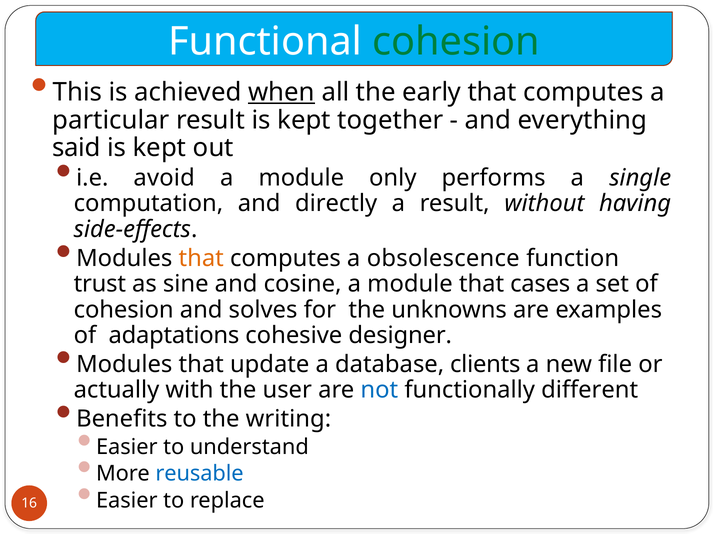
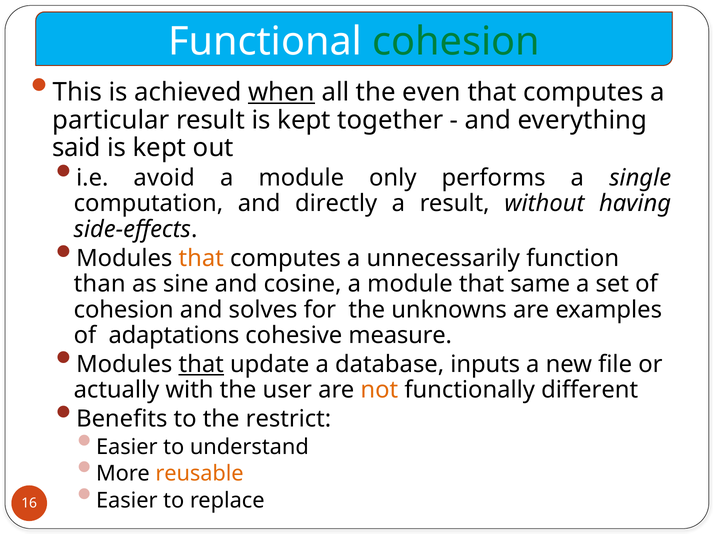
early: early -> even
obsolescence: obsolescence -> unnecessarily
trust: trust -> than
cases: cases -> same
designer: designer -> measure
that at (201, 364) underline: none -> present
clients: clients -> inputs
not colour: blue -> orange
writing: writing -> restrict
reusable colour: blue -> orange
